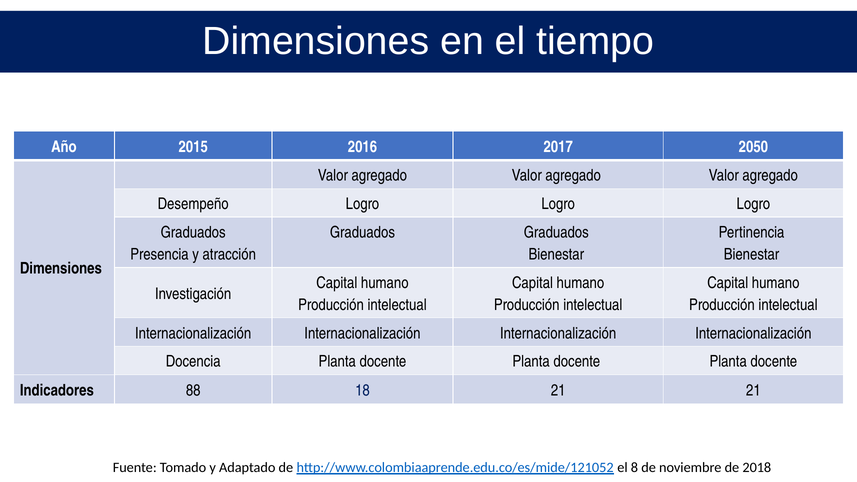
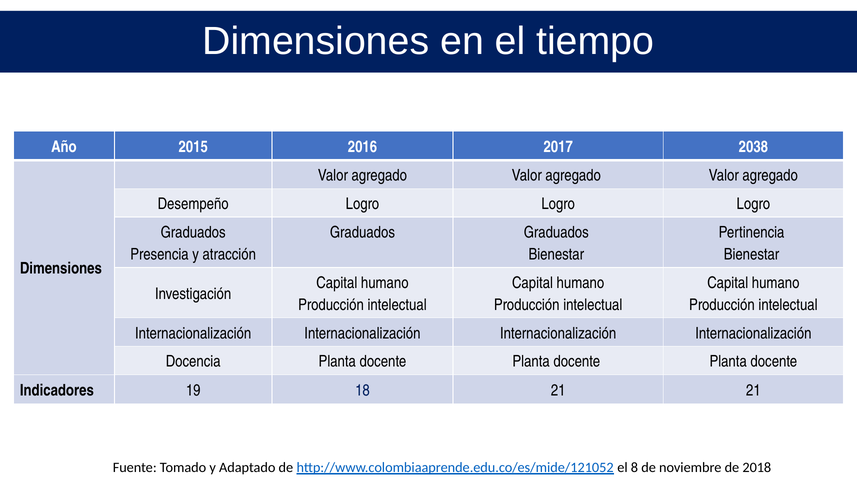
2050: 2050 -> 2038
88: 88 -> 19
